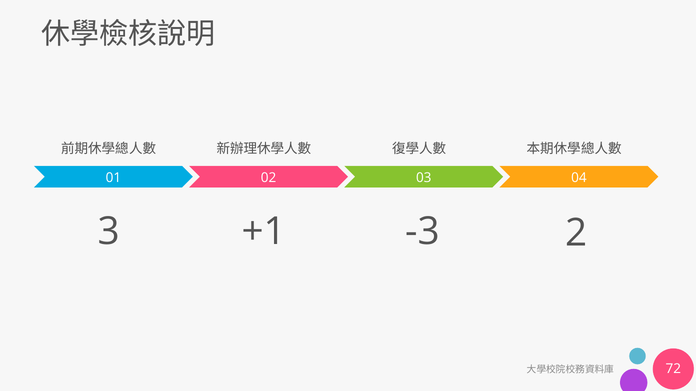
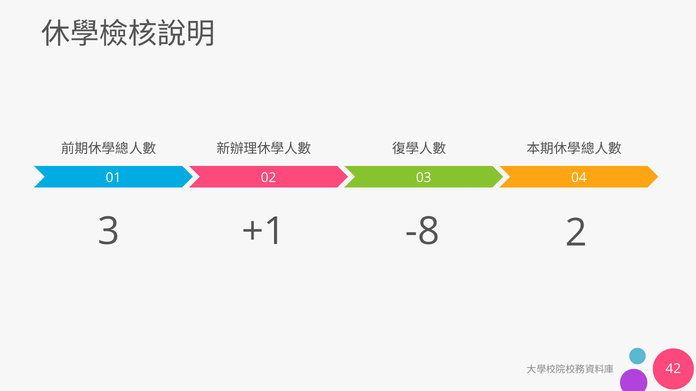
-3: -3 -> -8
72: 72 -> 42
